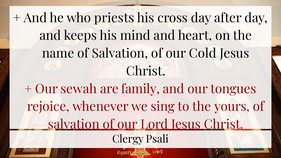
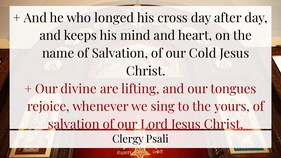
priests: priests -> longed
sewah: sewah -> divine
family: family -> lifting
